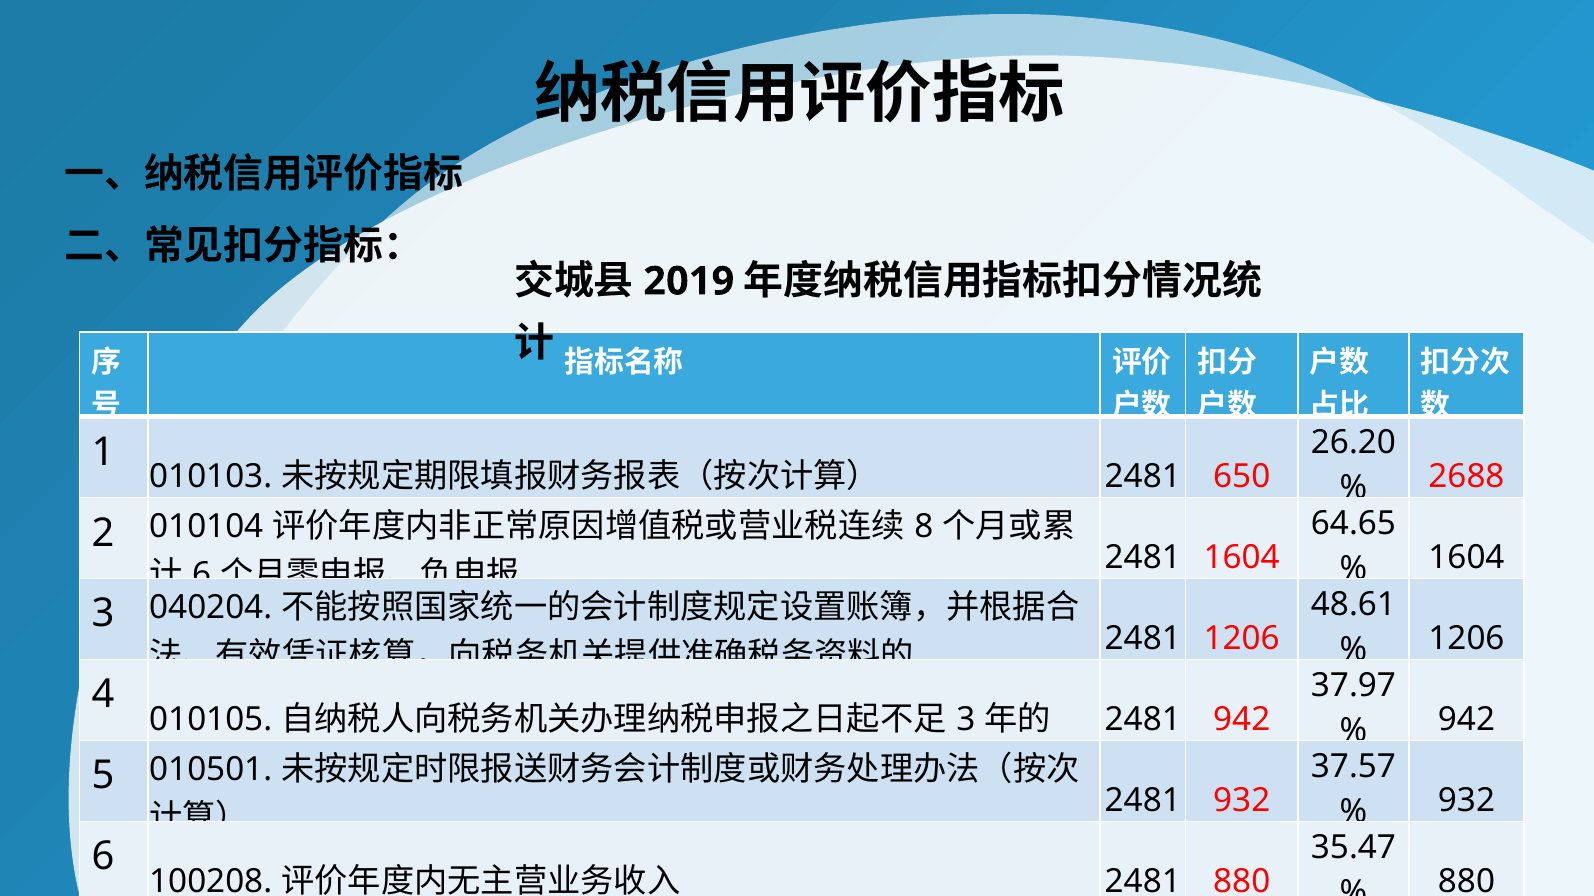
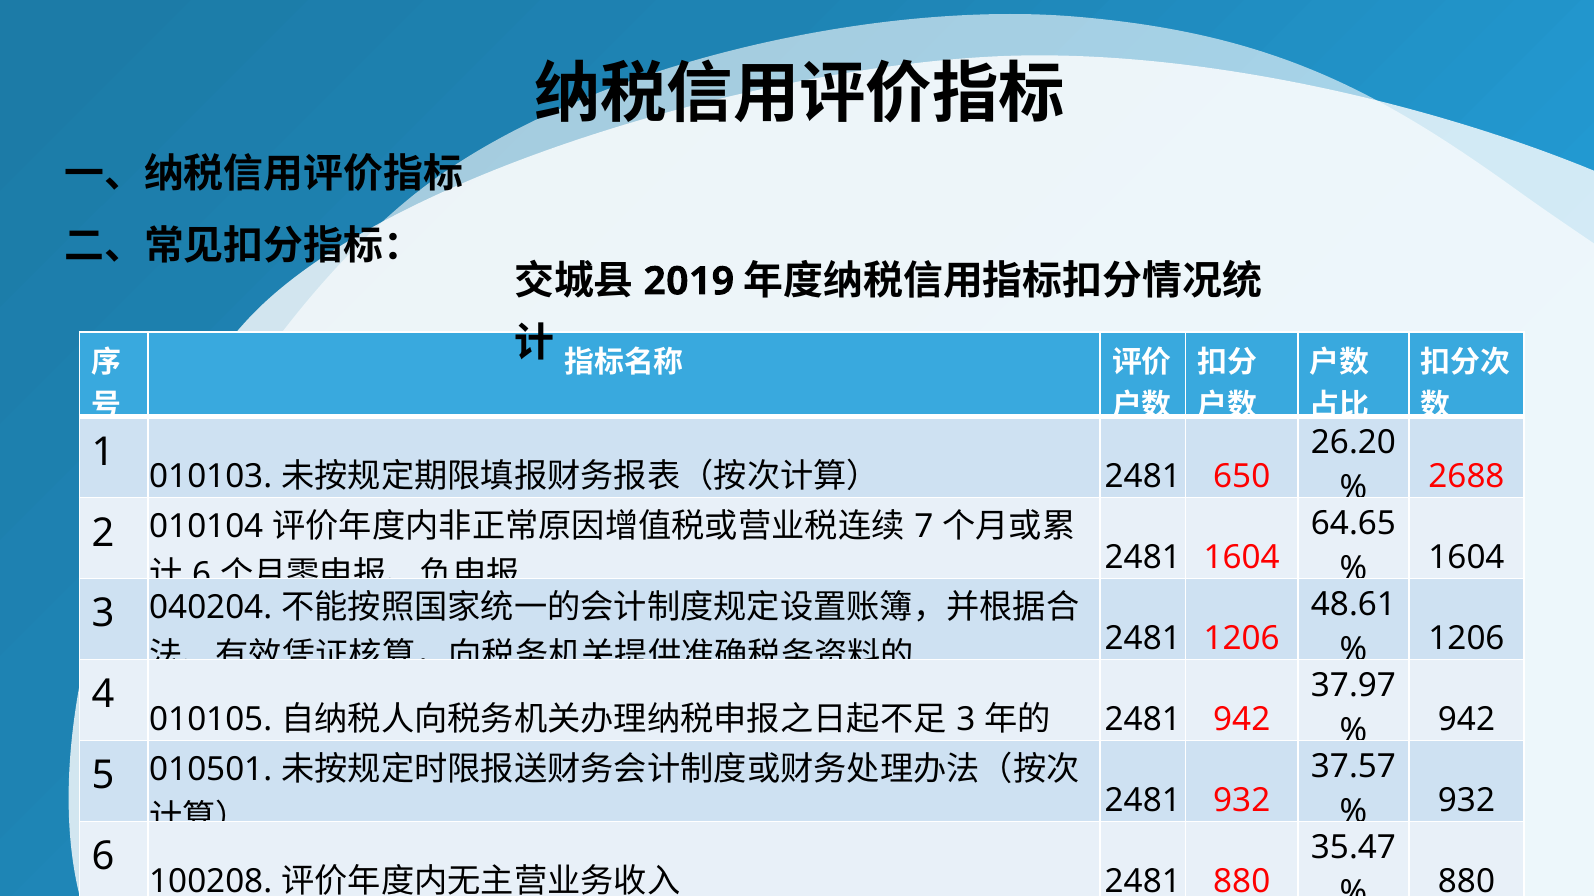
8: 8 -> 7
